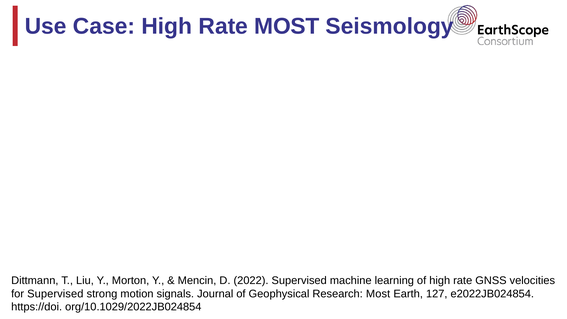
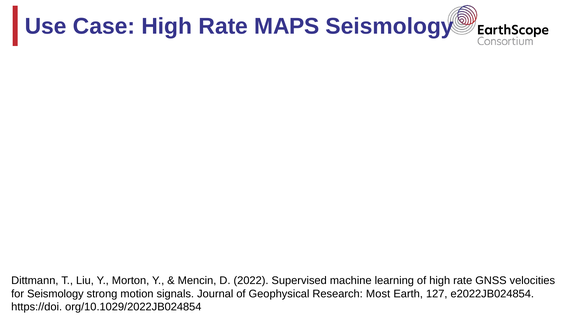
Rate MOST: MOST -> MAPS
for Supervised: Supervised -> Seismology
